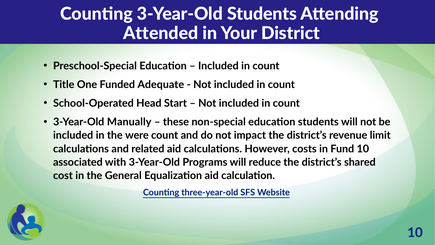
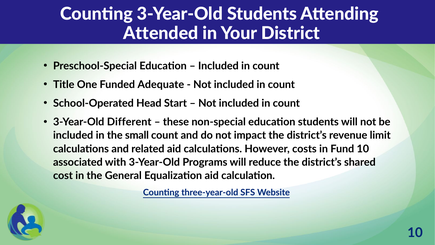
Manually: Manually -> Different
were: were -> small
